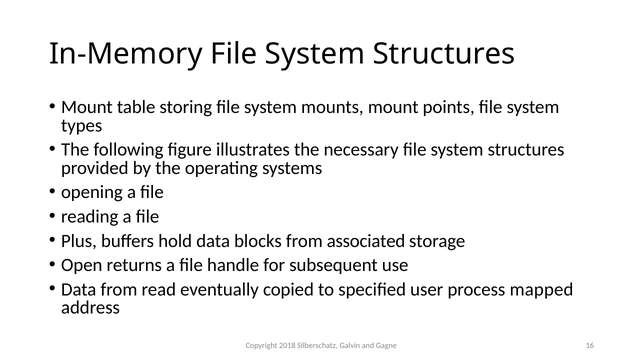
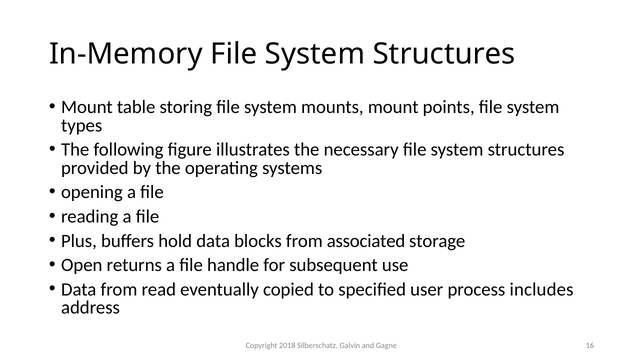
mapped: mapped -> includes
